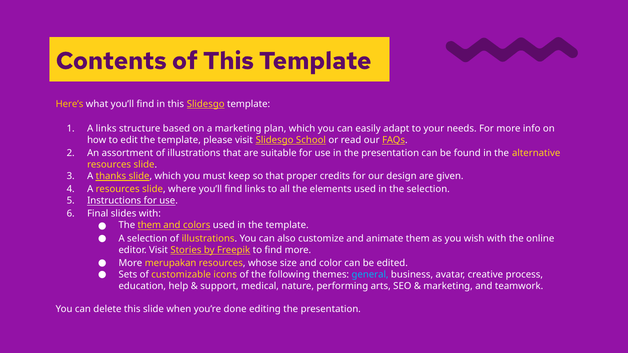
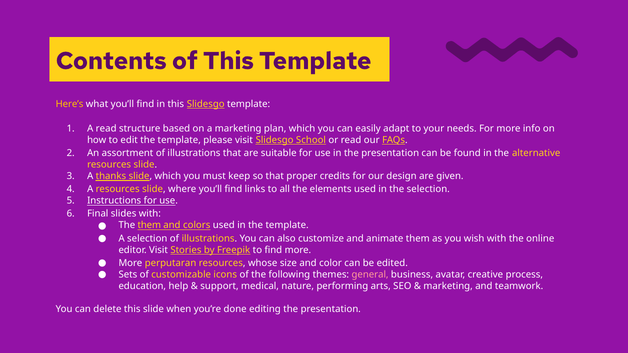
A links: links -> read
merupakan: merupakan -> perputaran
general colour: light blue -> pink
